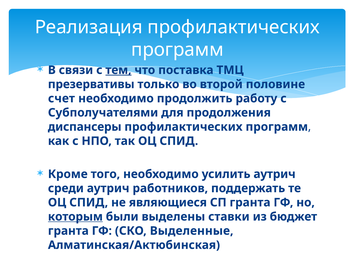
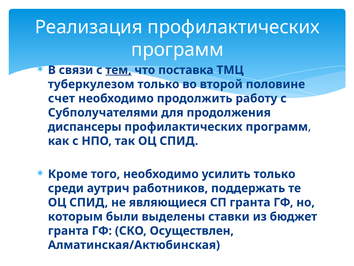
презервативы: презервативы -> туберкулезом
усилить аутрич: аутрич -> только
которым underline: present -> none
Выделенные: Выделенные -> Осуществлен
